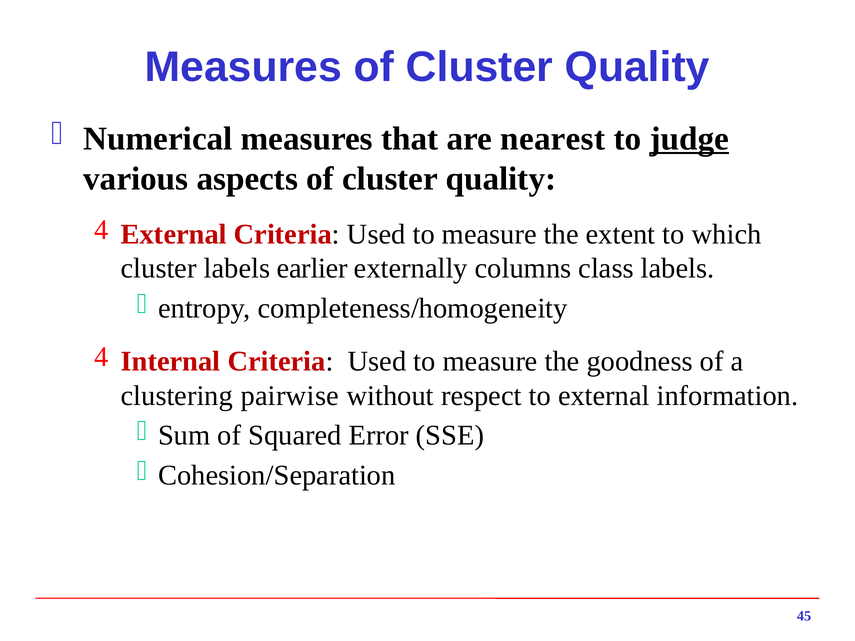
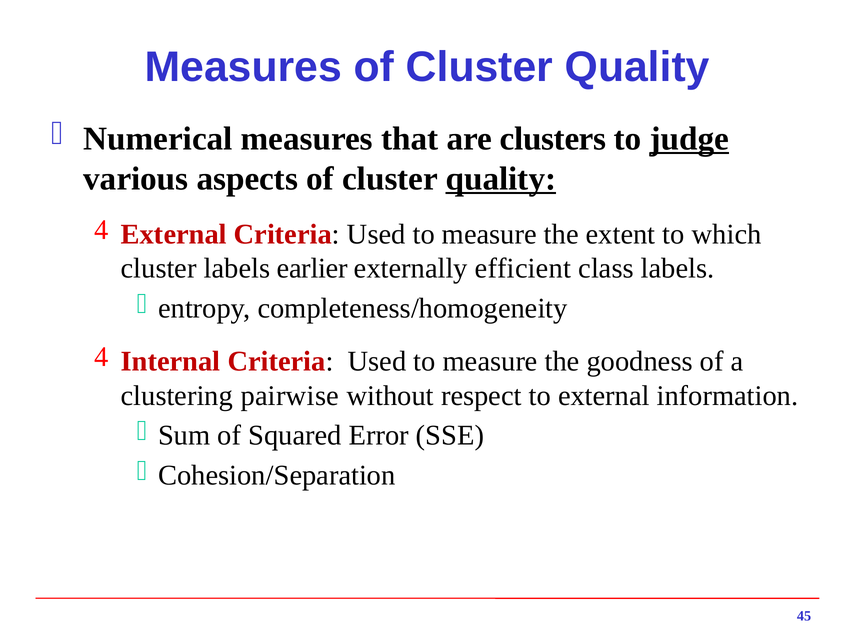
nearest: nearest -> clusters
quality at (501, 179) underline: none -> present
columns: columns -> efficient
